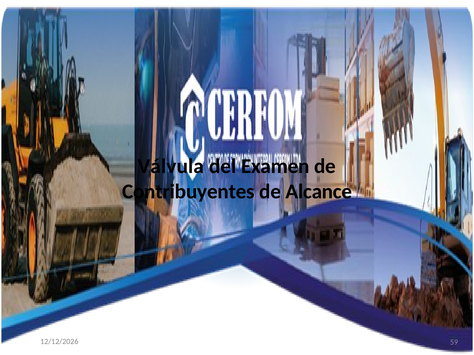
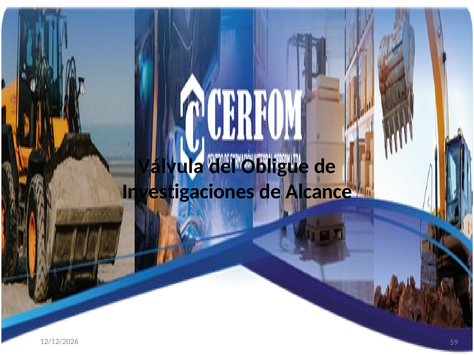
Examen: Examen -> Obligue
Contribuyentes: Contribuyentes -> Investigaciones
